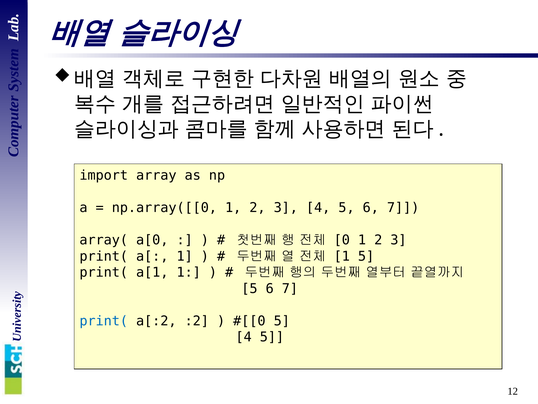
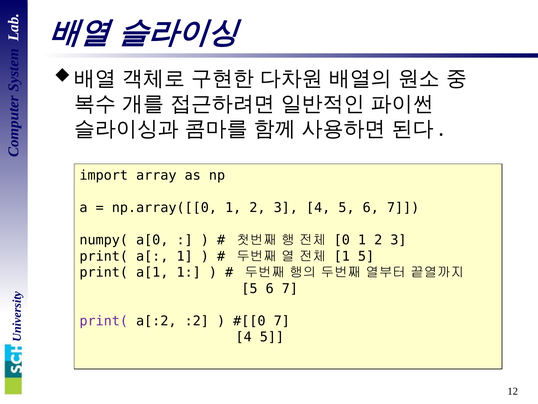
array(: array( -> numpy(
print( at (104, 321) colour: blue -> purple
5 at (282, 321): 5 -> 7
